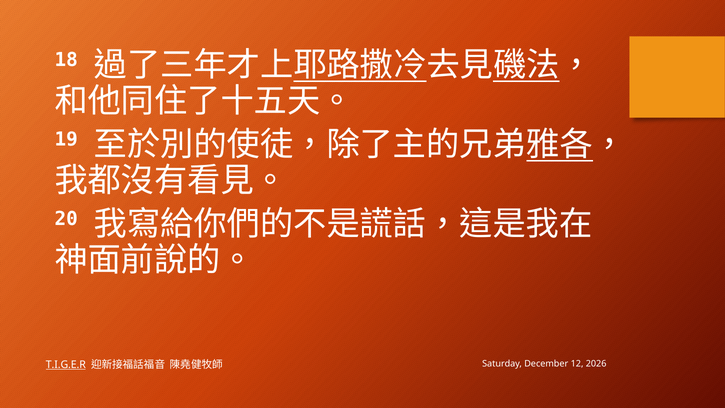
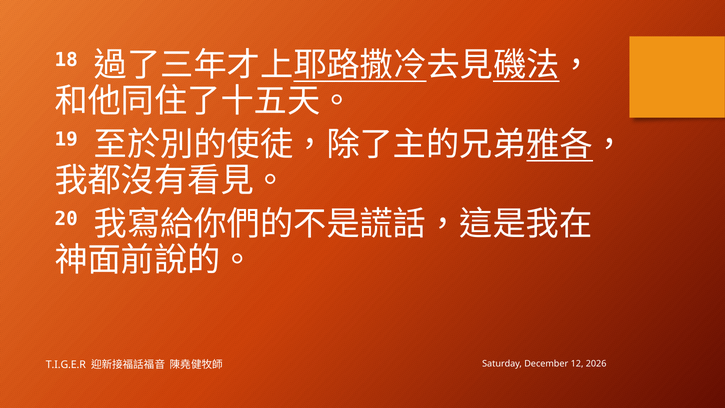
T.I.G.E.R underline: present -> none
